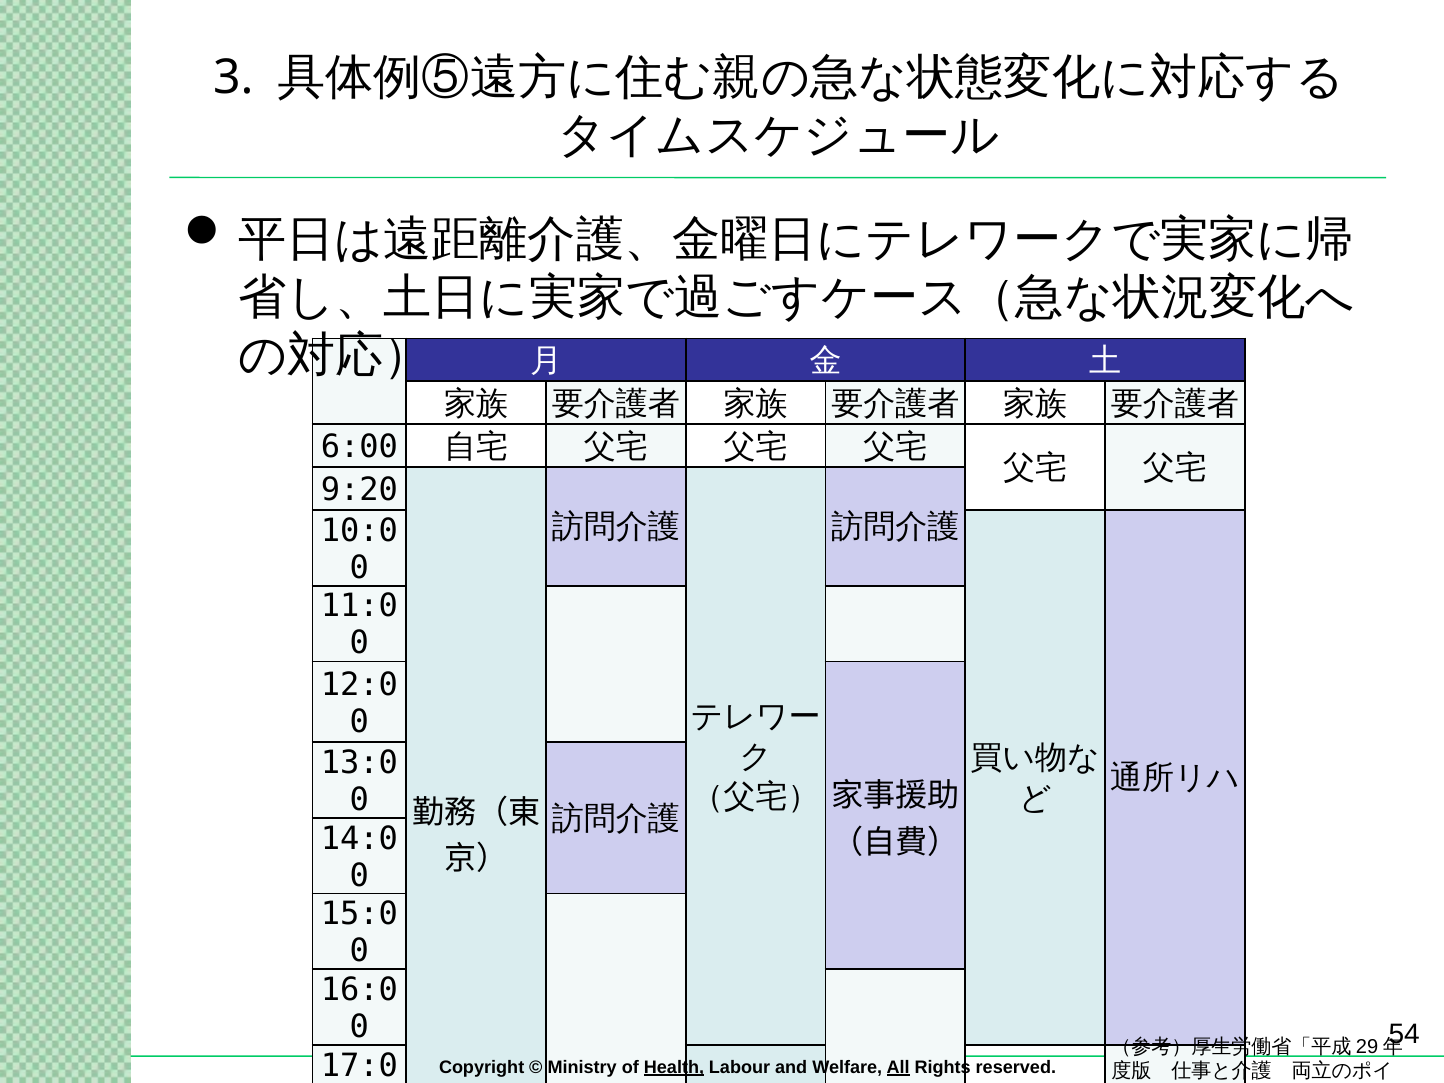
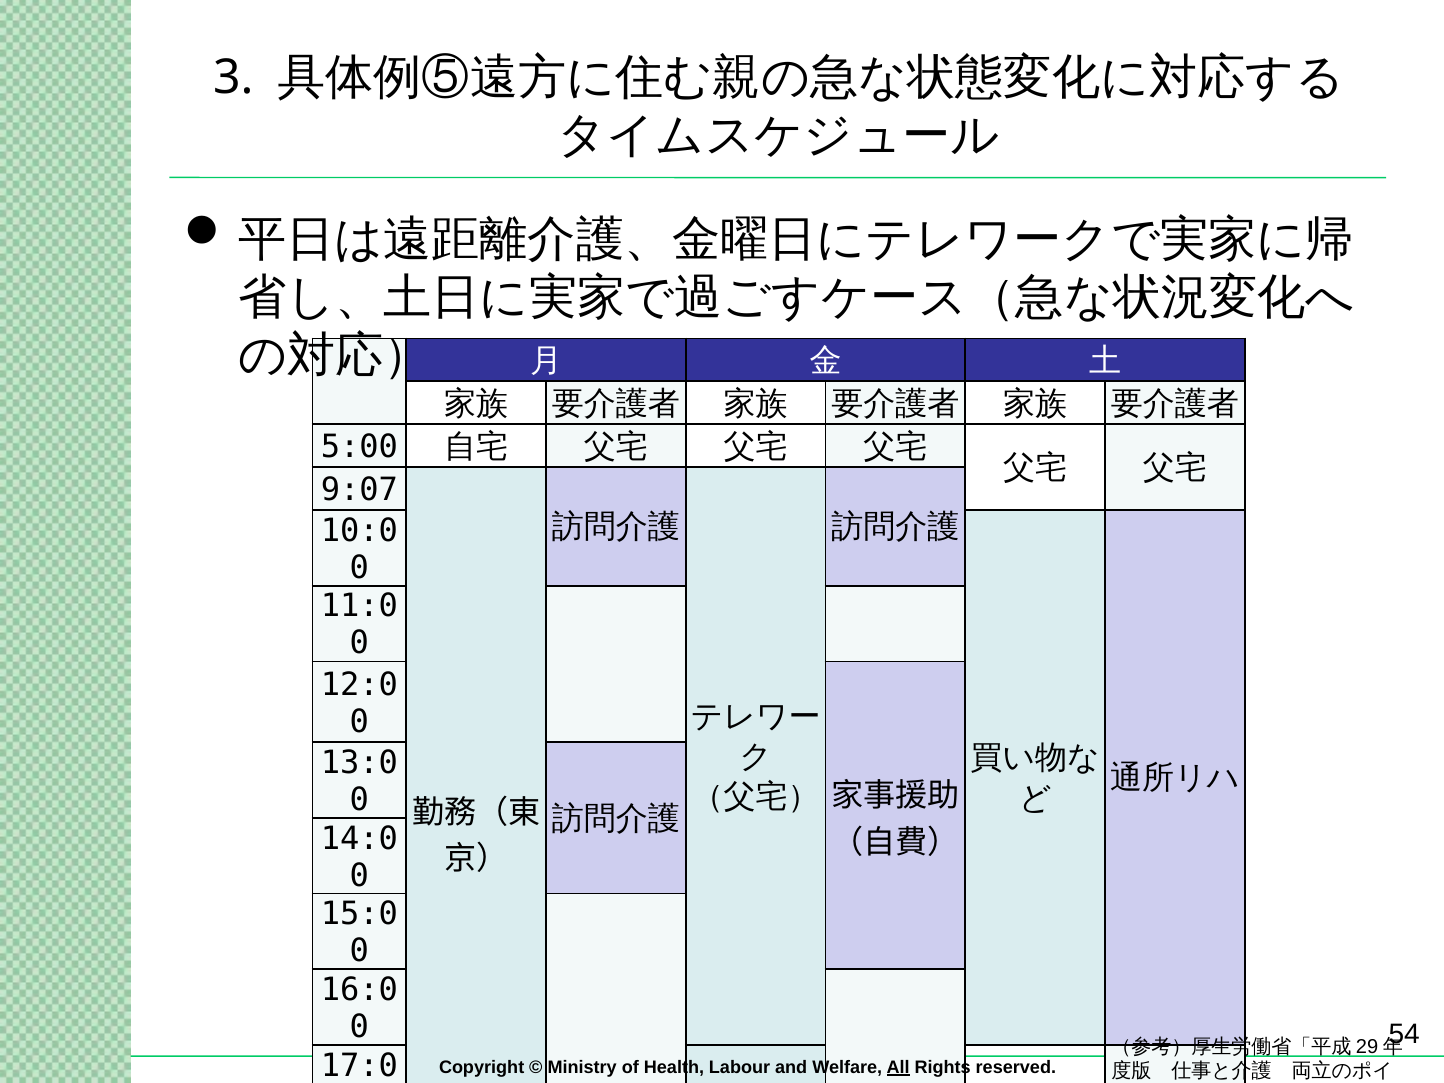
6:00: 6:00 -> 5:00
9:20: 9:20 -> 9:07
Health underline: present -> none
